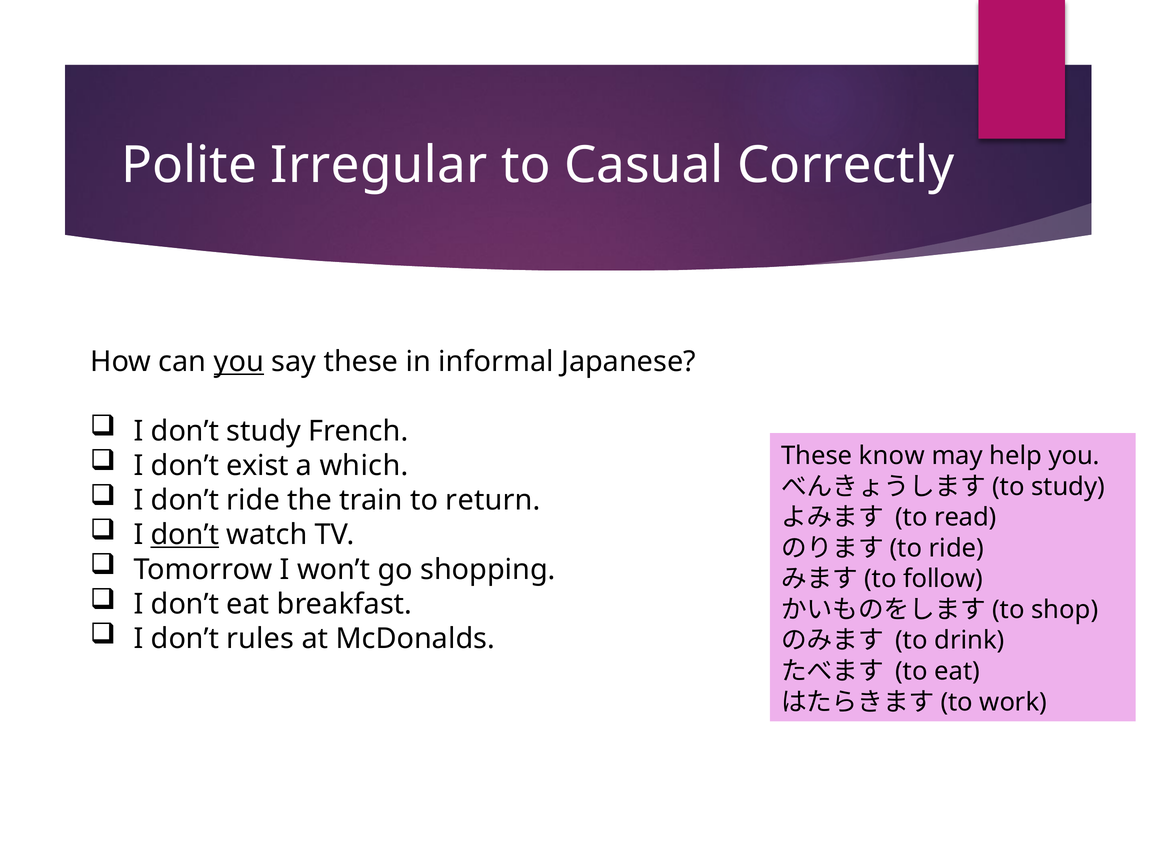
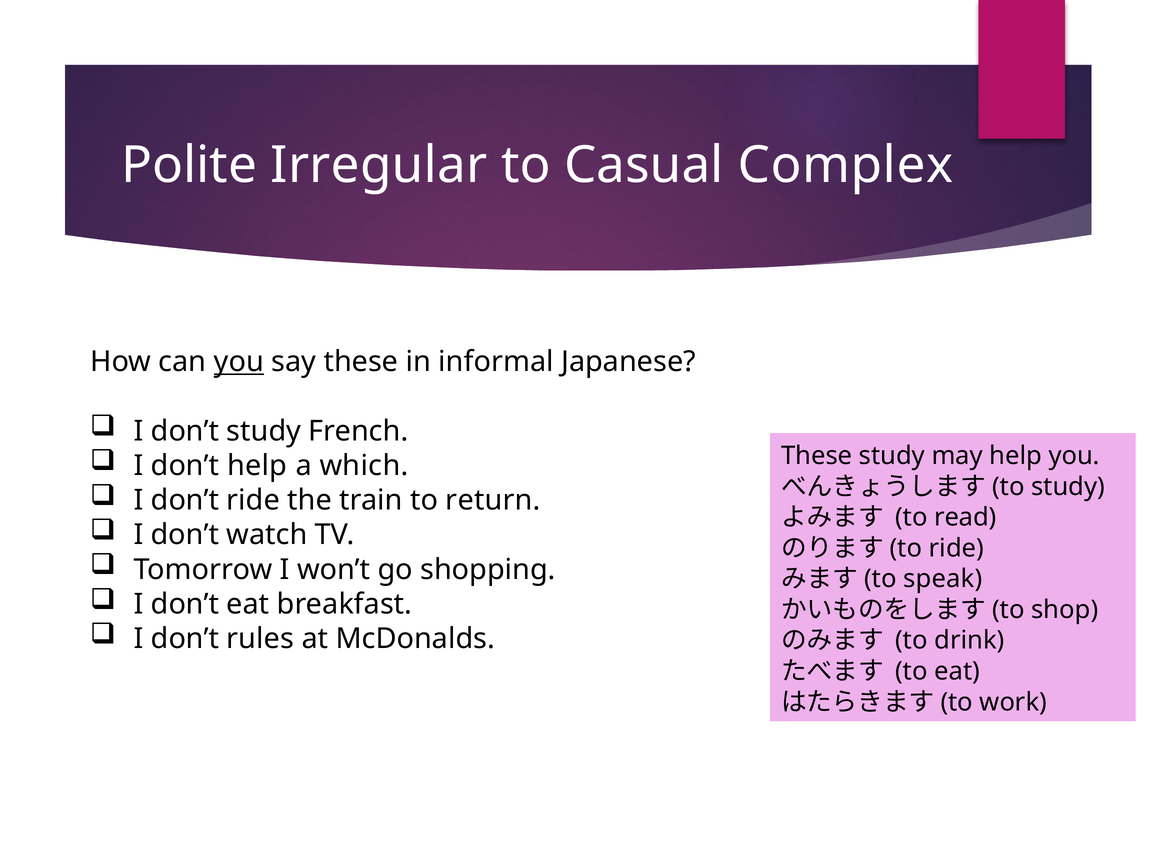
Correctly: Correctly -> Complex
These know: know -> study
don’t exist: exist -> help
don’t at (185, 535) underline: present -> none
follow: follow -> speak
